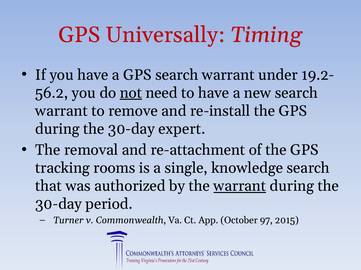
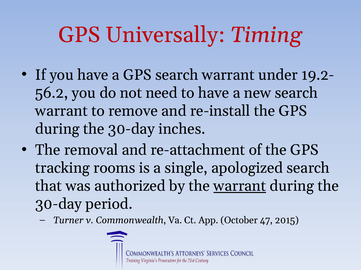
not underline: present -> none
expert: expert -> inches
knowledge: knowledge -> apologized
97: 97 -> 47
